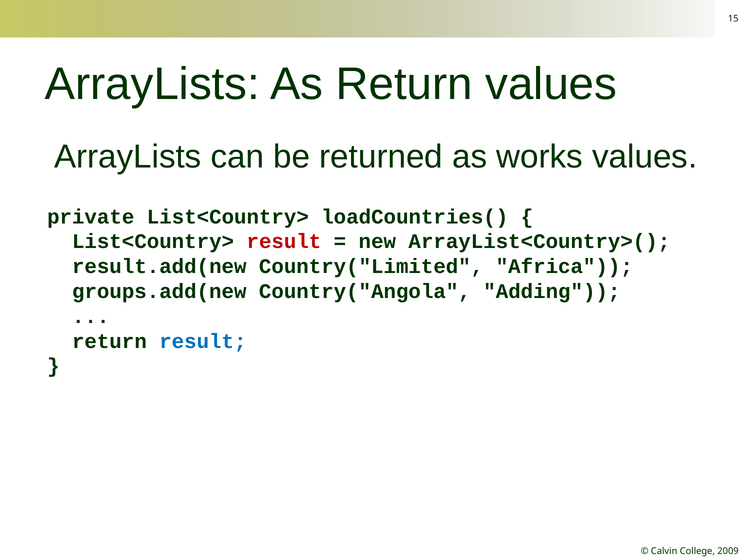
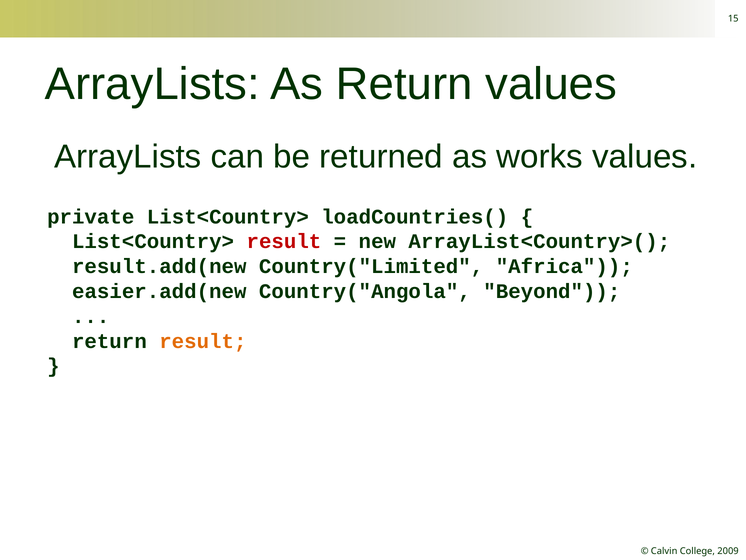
groups.add(new: groups.add(new -> easier.add(new
Adding: Adding -> Beyond
result at (203, 341) colour: blue -> orange
